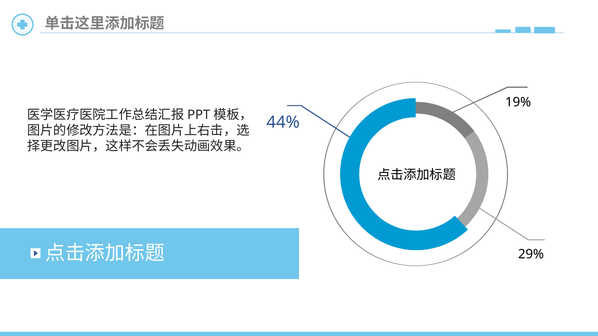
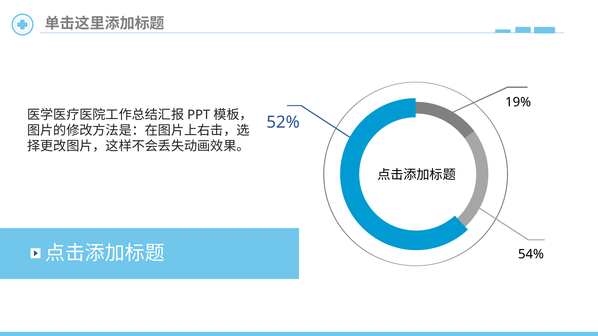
44%: 44% -> 52%
29%: 29% -> 54%
